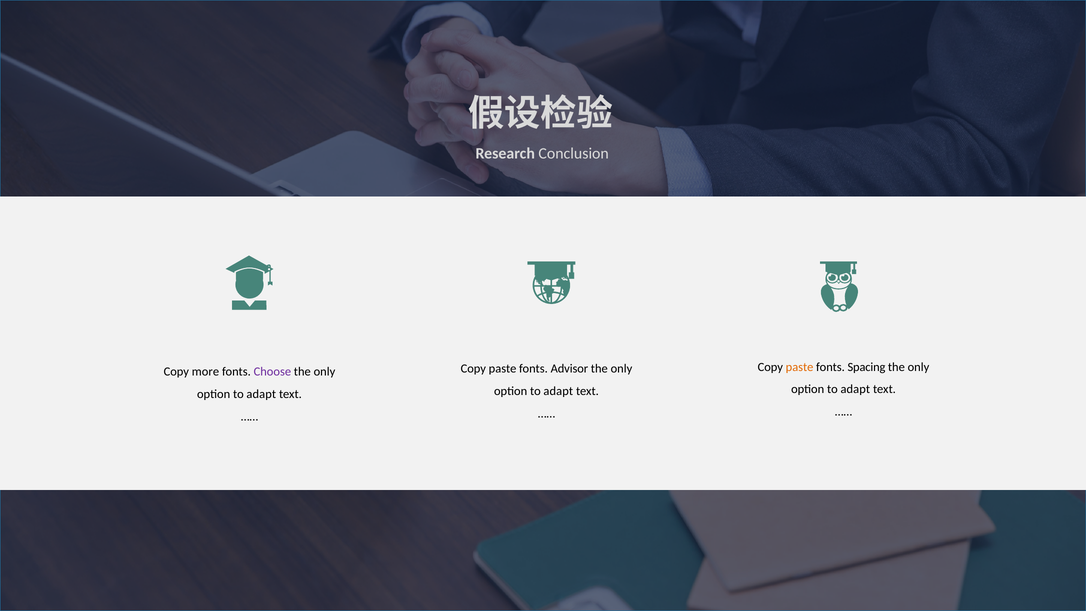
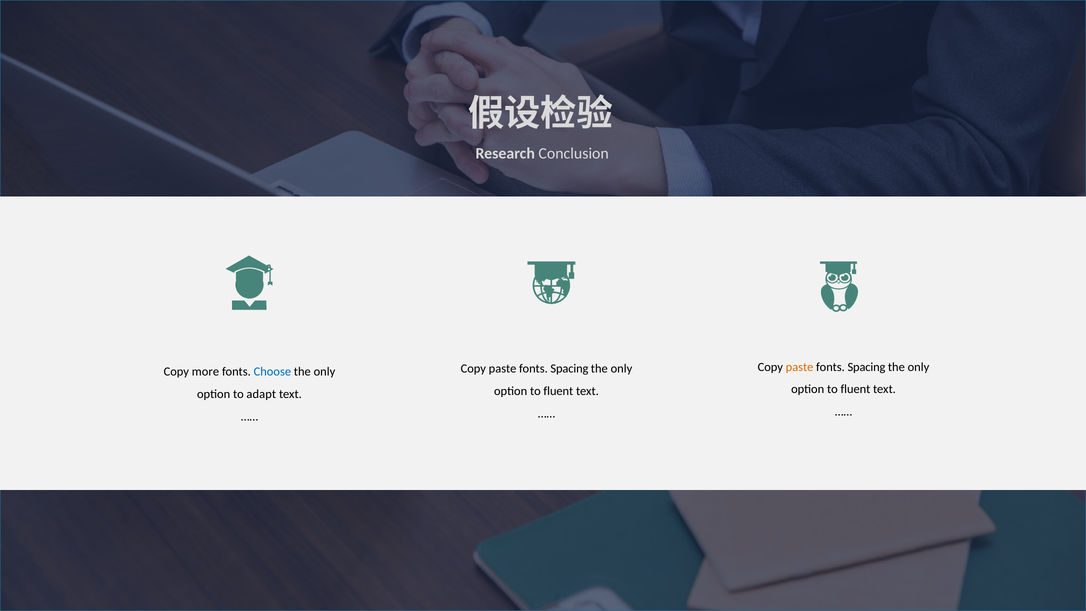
Advisor at (569, 368): Advisor -> Spacing
Choose colour: purple -> blue
adapt at (855, 389): adapt -> fluent
adapt at (558, 391): adapt -> fluent
